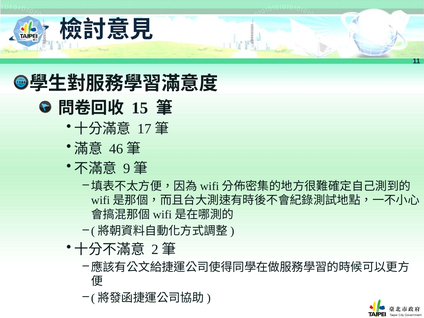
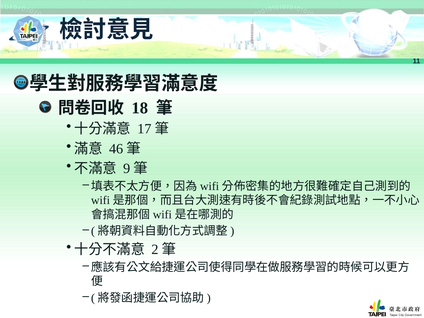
15: 15 -> 18
